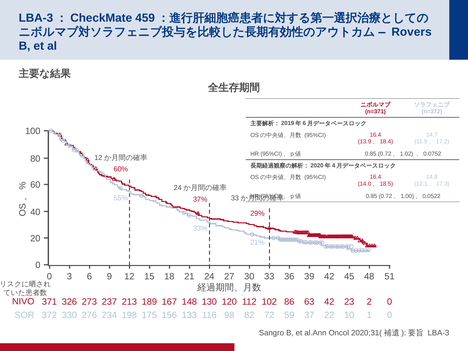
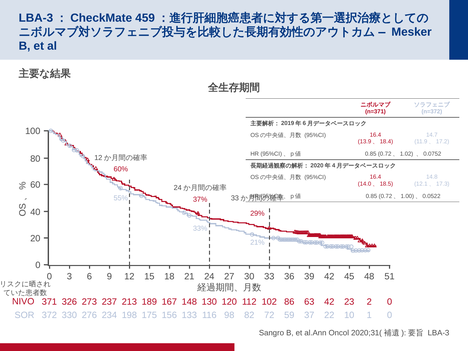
Rovers: Rovers -> Mesker
